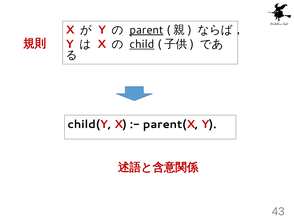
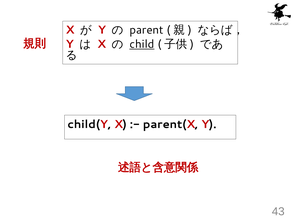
parent underline: present -> none
